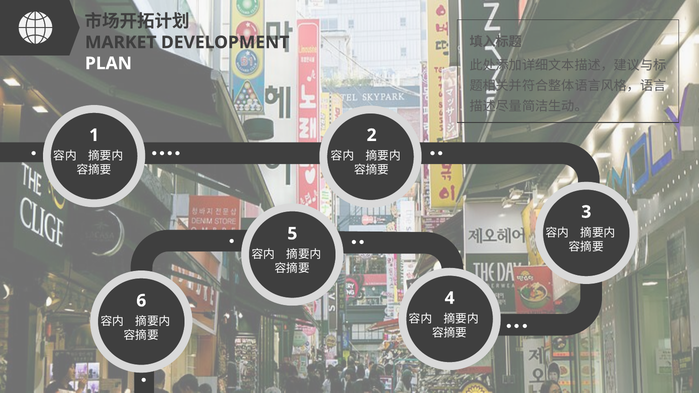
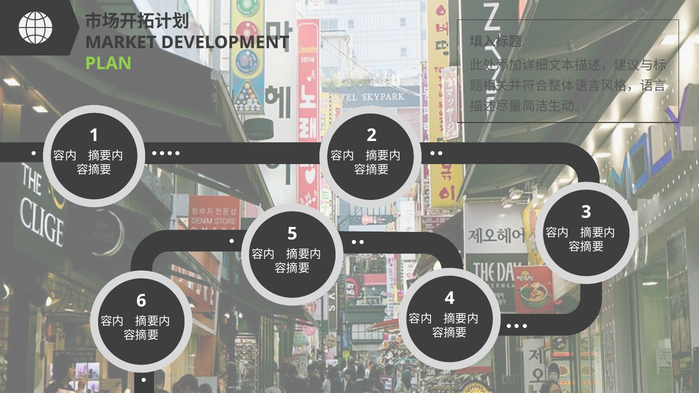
PLAN colour: white -> light green
